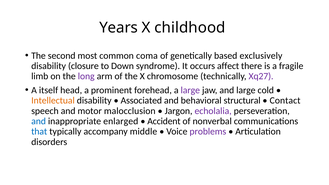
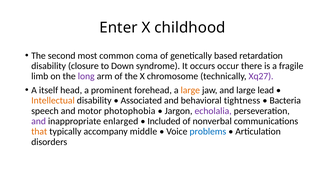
Years: Years -> Enter
exclusively: exclusively -> retardation
affect: affect -> occur
large at (190, 90) colour: purple -> orange
cold: cold -> lead
structural: structural -> tightness
Contact: Contact -> Bacteria
malocclusion: malocclusion -> photophobia
and at (39, 121) colour: blue -> purple
Accident: Accident -> Included
that colour: blue -> orange
problems colour: purple -> blue
